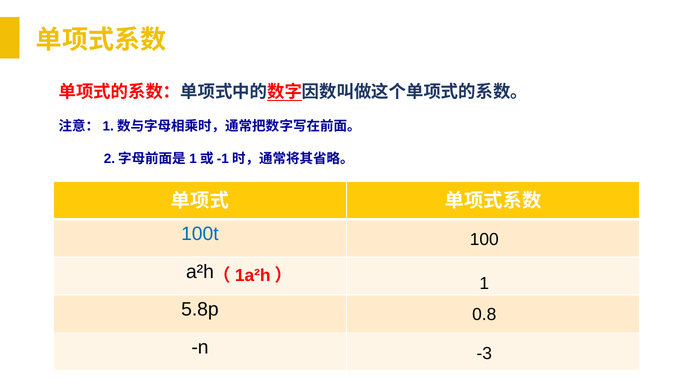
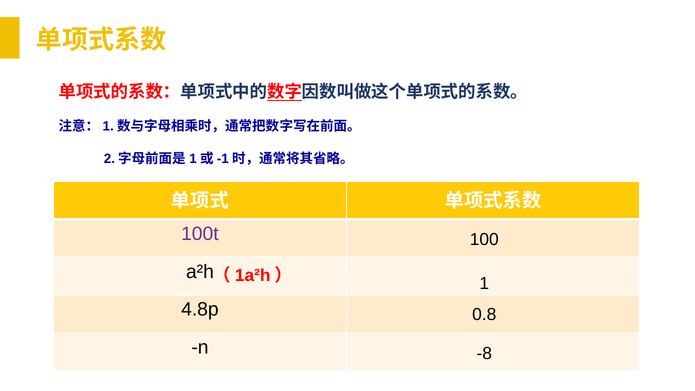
100t colour: blue -> purple
5.8p: 5.8p -> 4.8p
-3: -3 -> -8
